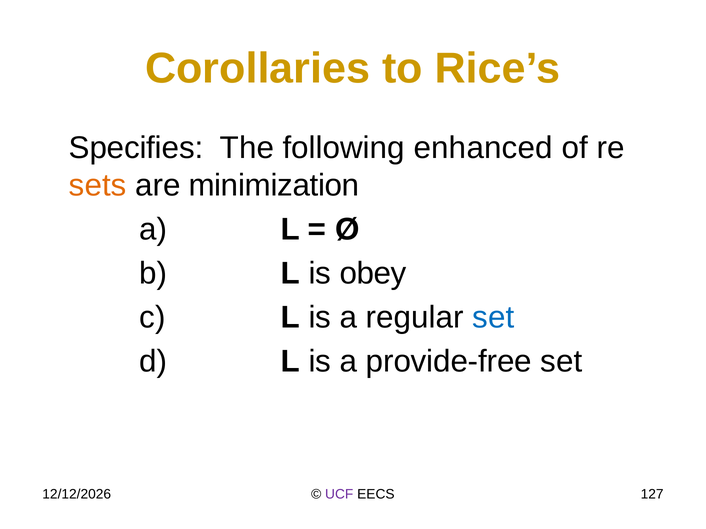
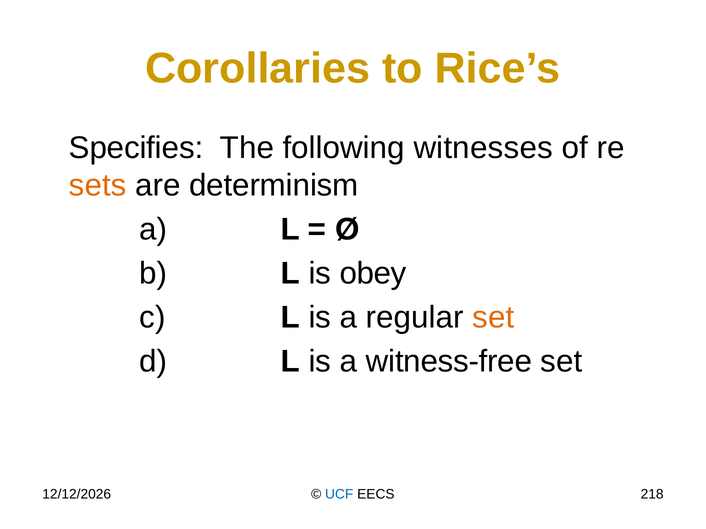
enhanced: enhanced -> witnesses
minimization: minimization -> determinism
set at (493, 318) colour: blue -> orange
provide-free: provide-free -> witness-free
UCF colour: purple -> blue
127: 127 -> 218
